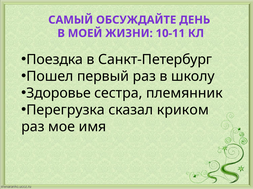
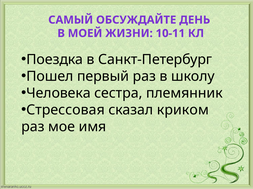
Здоровье: Здоровье -> Человека
Перегрузка: Перегрузка -> Стрессовая
